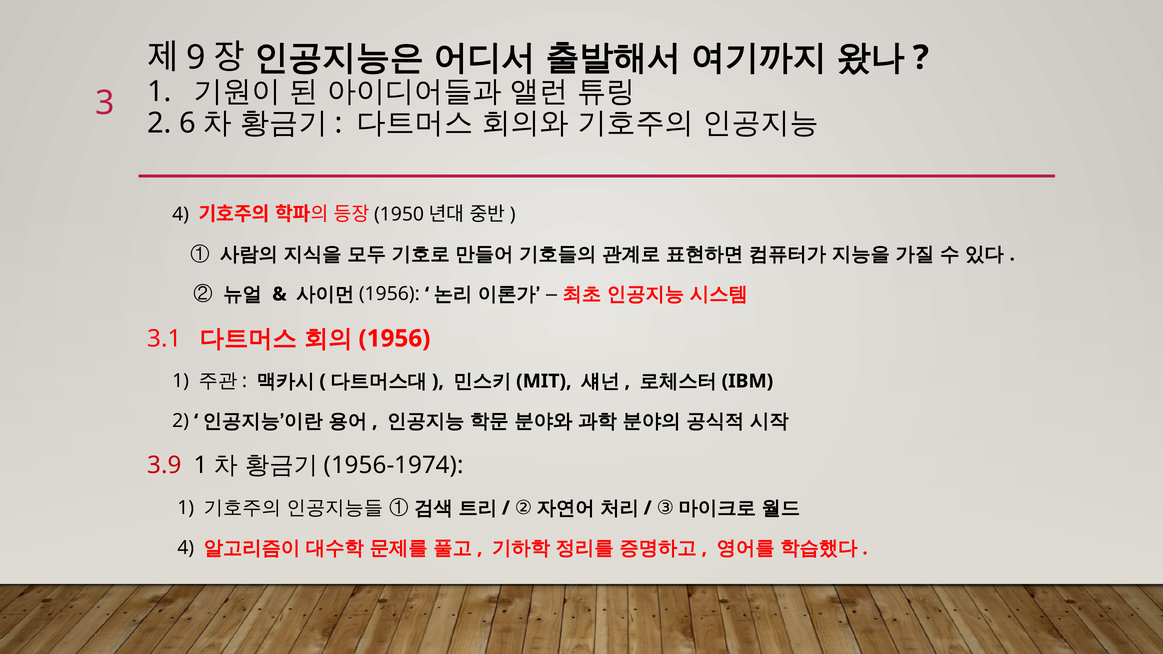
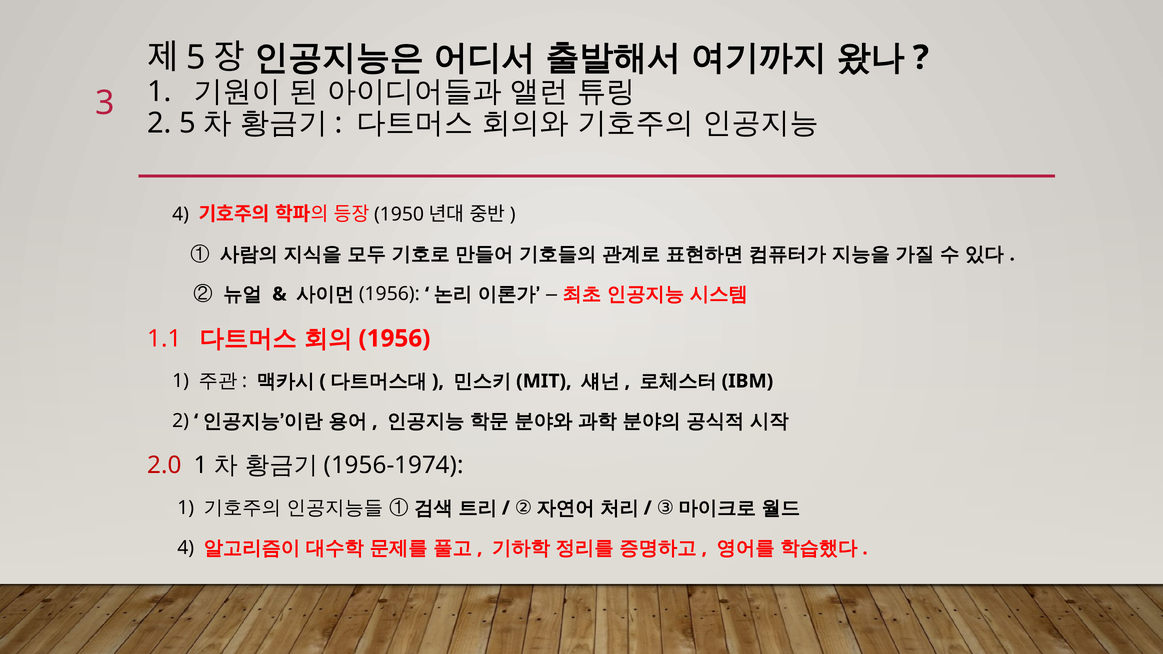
9 at (196, 58): 9 -> 5
2 6: 6 -> 5
3.1: 3.1 -> 1.1
3.9: 3.9 -> 2.0
